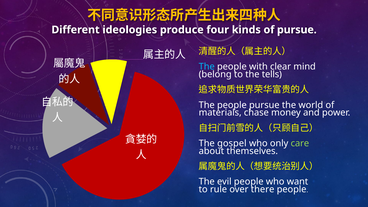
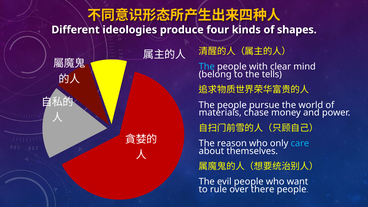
of pursue: pursue -> shapes
gospel: gospel -> reason
care colour: light green -> light blue
